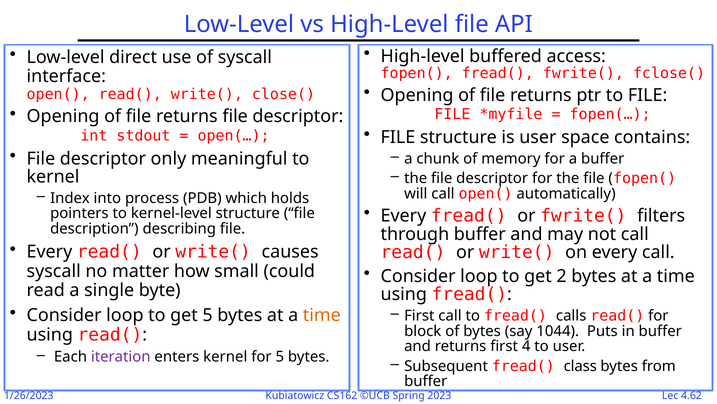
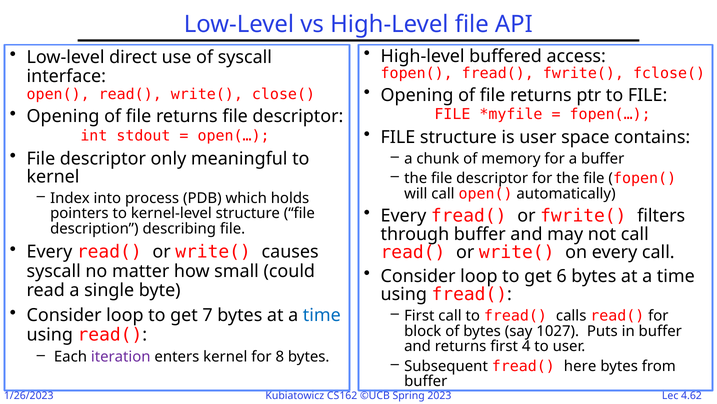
2: 2 -> 6
get 5: 5 -> 7
time at (322, 315) colour: orange -> blue
1044: 1044 -> 1027
for 5: 5 -> 8
class: class -> here
